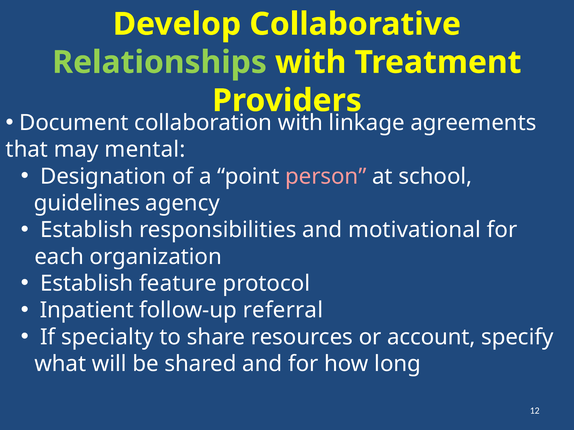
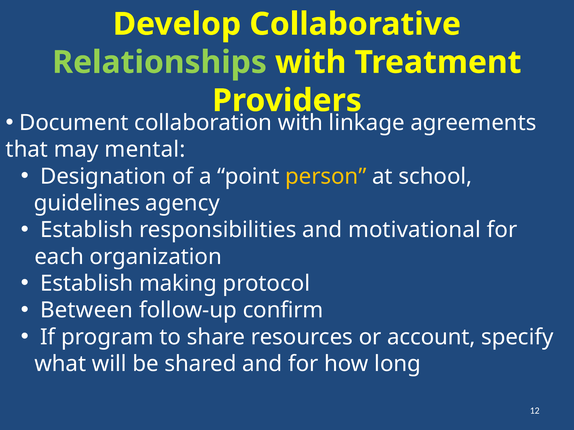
person colour: pink -> yellow
feature: feature -> making
Inpatient: Inpatient -> Between
referral: referral -> confirm
specialty: specialty -> program
